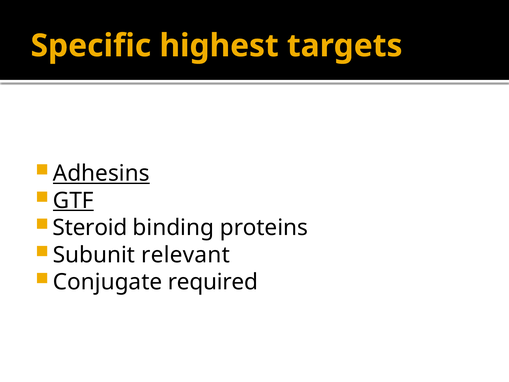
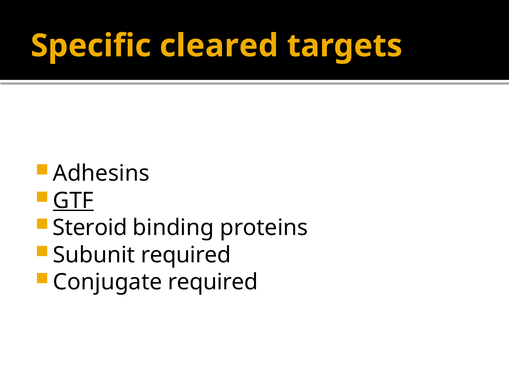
highest: highest -> cleared
Adhesins underline: present -> none
Subunit relevant: relevant -> required
